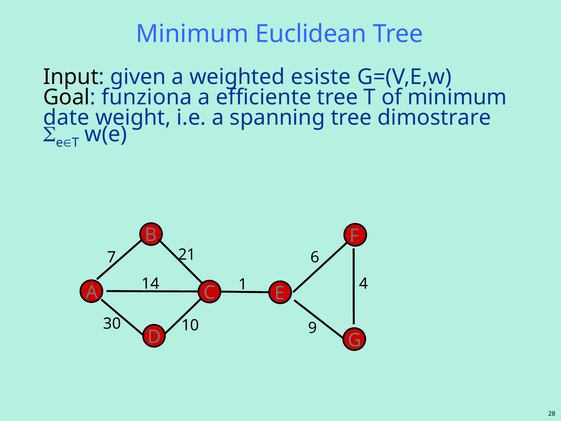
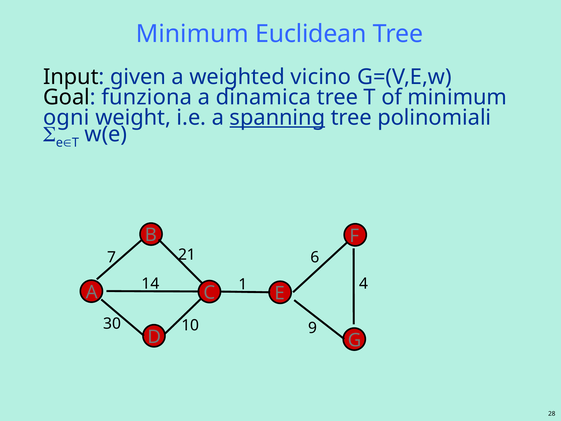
esiste: esiste -> vicino
efficiente: efficiente -> dinamica
date: date -> ogni
spanning underline: none -> present
dimostrare: dimostrare -> polinomiali
